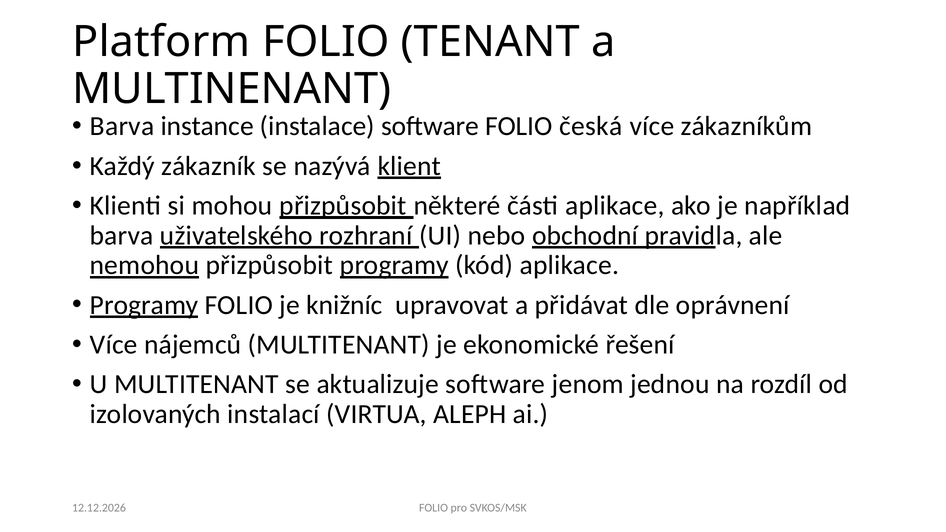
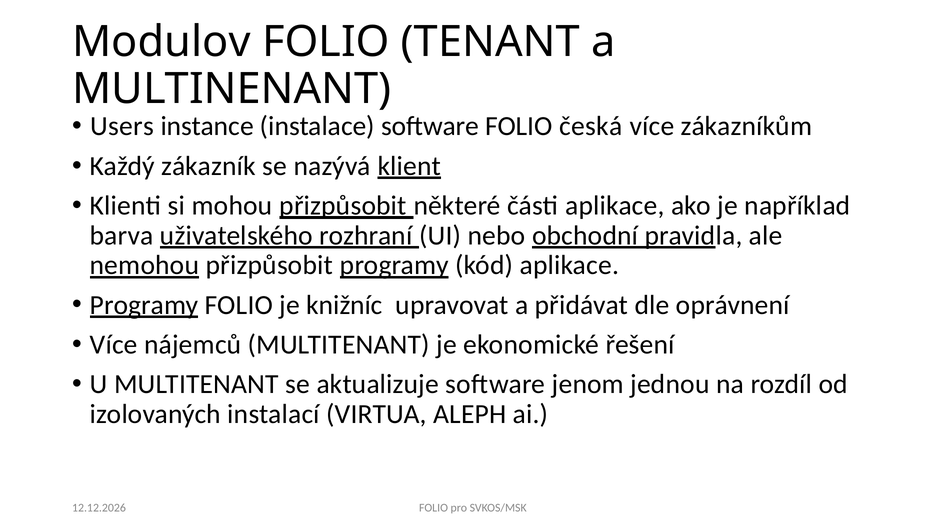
Platform: Platform -> Modulov
Barva at (122, 126): Barva -> Users
